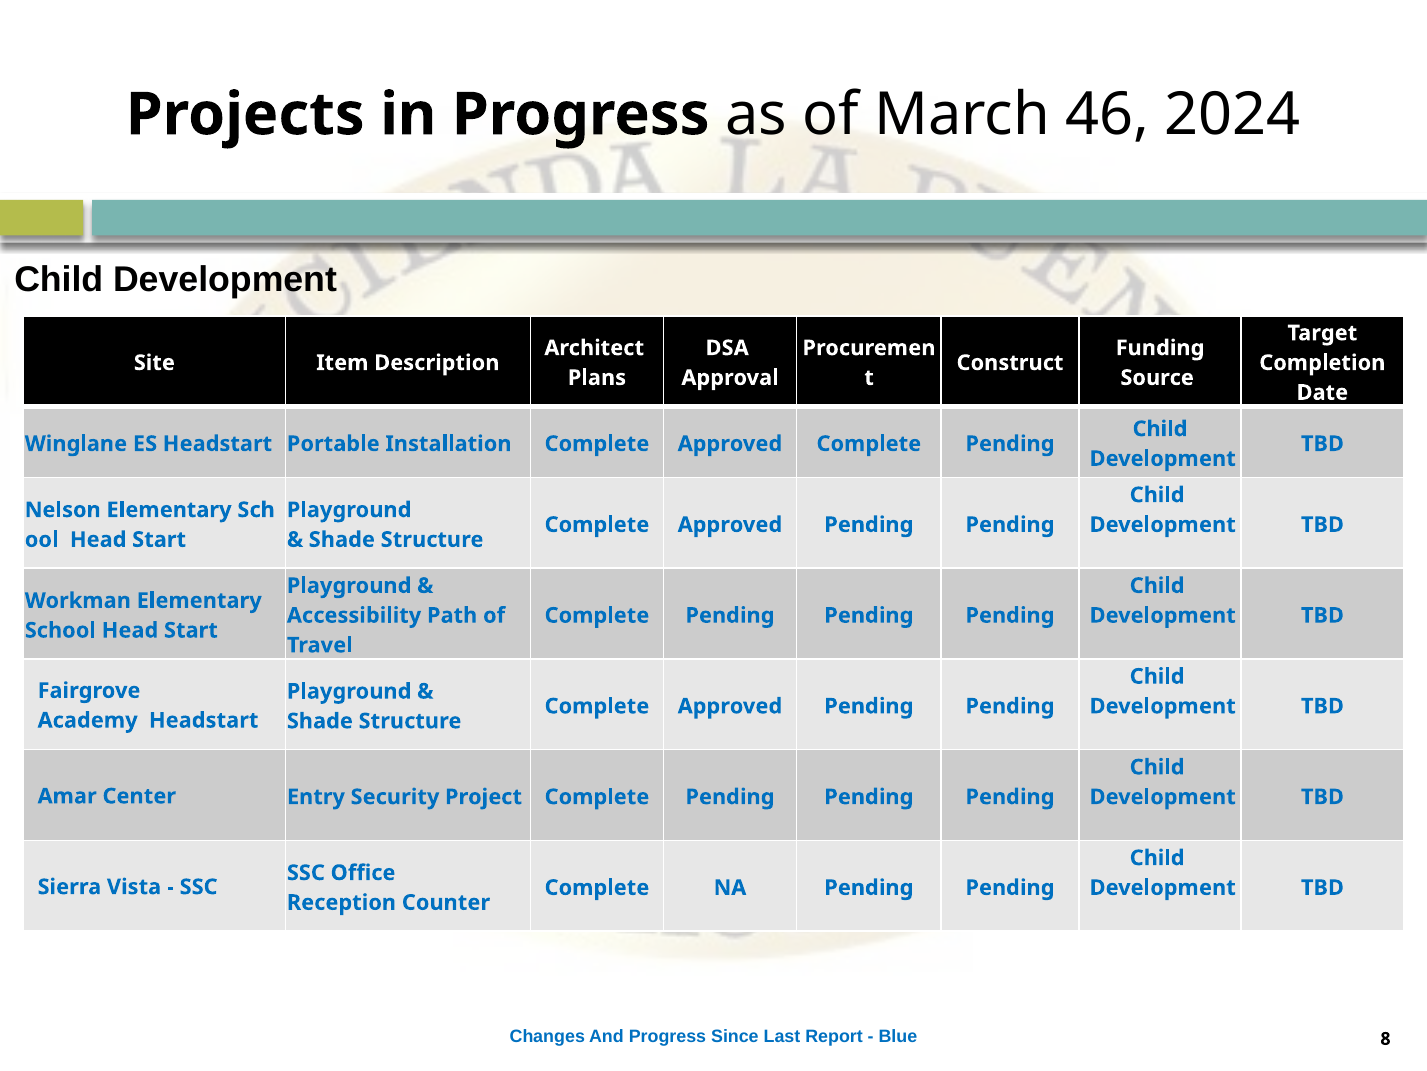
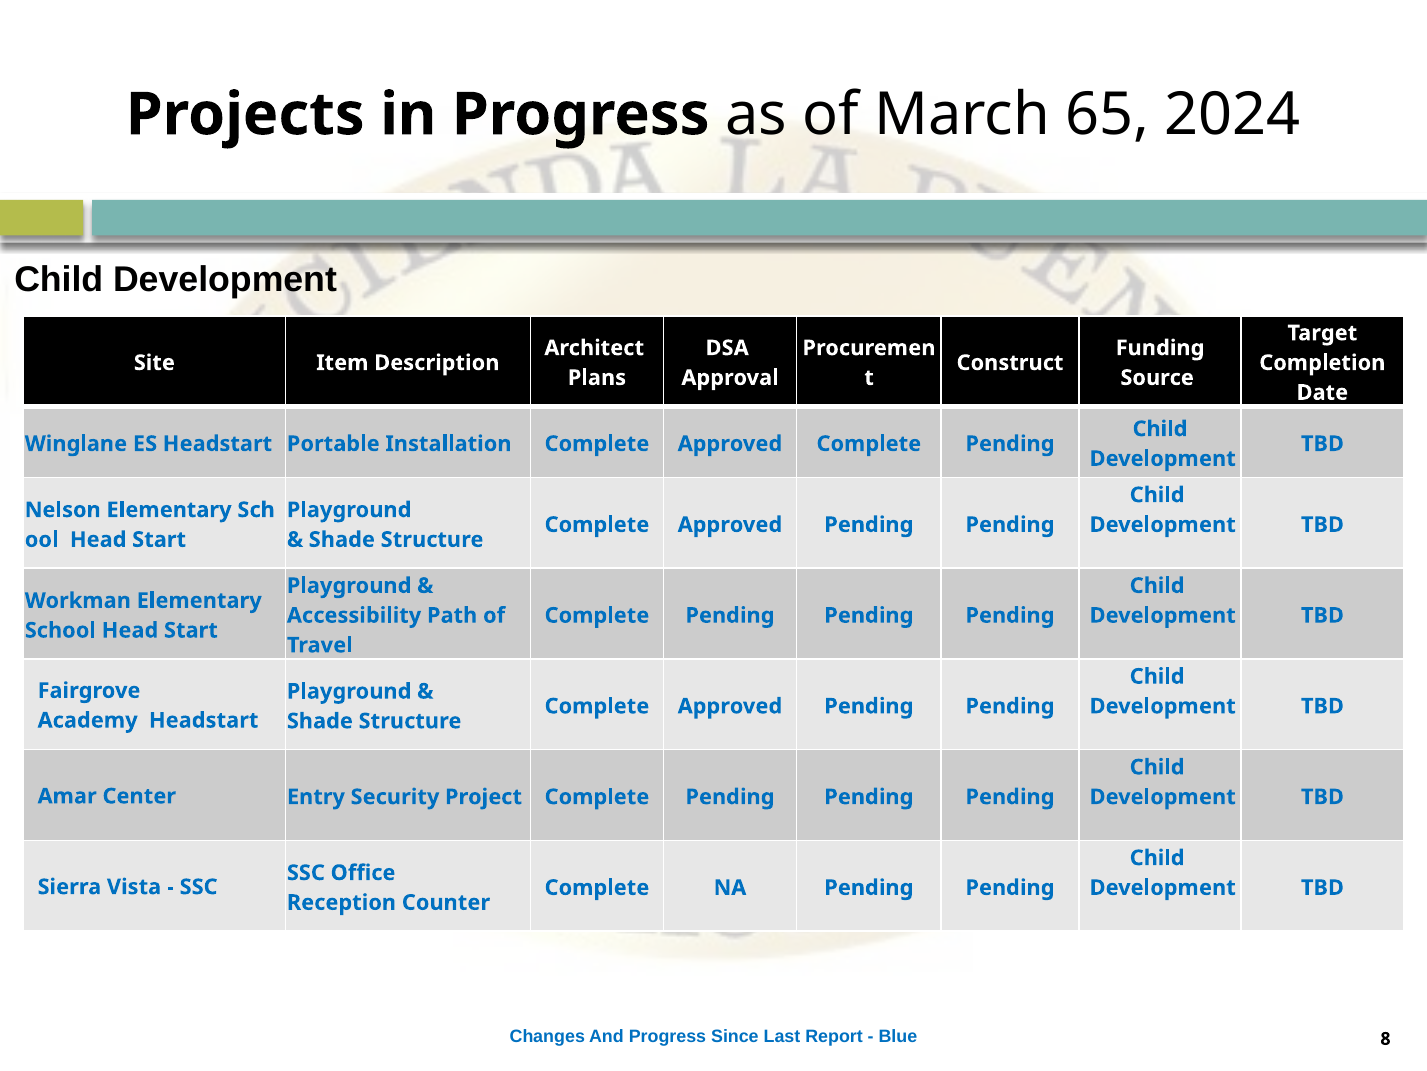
46: 46 -> 65
